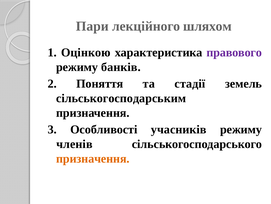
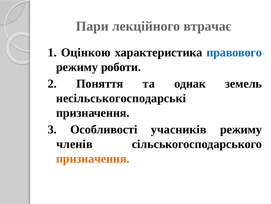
шляхом: шляхом -> втрачає
правового colour: purple -> blue
банків: банків -> роботи
стадії: стадії -> однак
сільськогосподарським: сільськогосподарським -> несільськогосподарські
